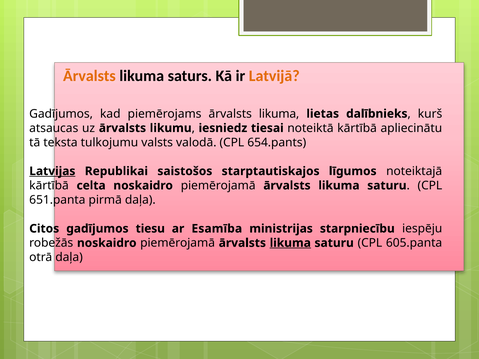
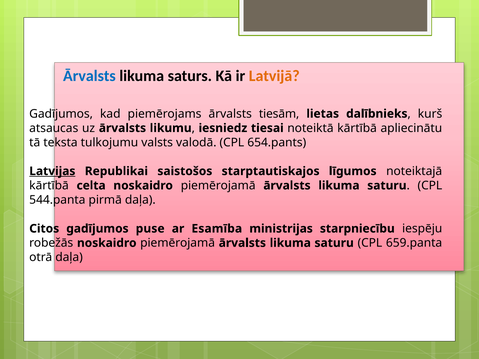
Ārvalsts at (89, 76) colour: orange -> blue
piemērojams ārvalsts likuma: likuma -> tiesām
651.panta: 651.panta -> 544.panta
tiesu: tiesu -> puse
likuma at (290, 243) underline: present -> none
605.panta: 605.panta -> 659.panta
